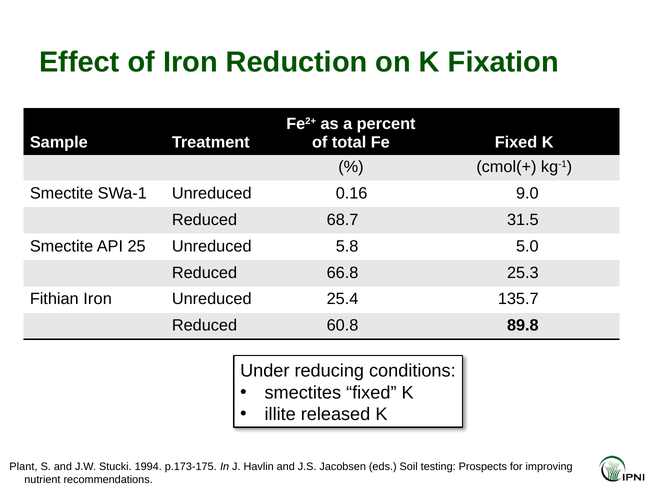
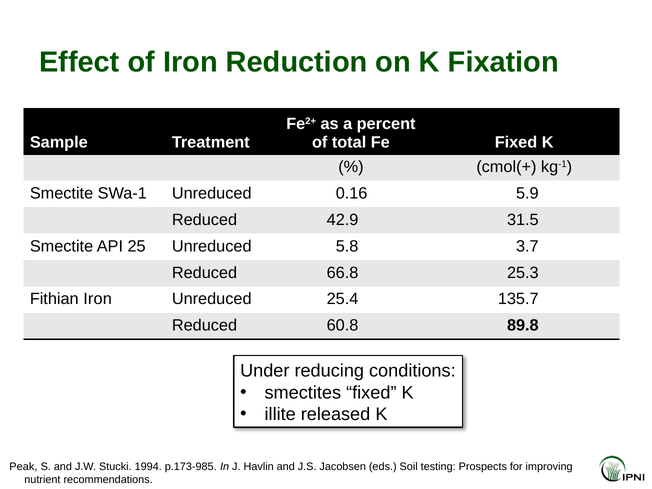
9.0: 9.0 -> 5.9
68.7: 68.7 -> 42.9
5.0: 5.0 -> 3.7
Plant: Plant -> Peak
p.173-175: p.173-175 -> p.173-985
